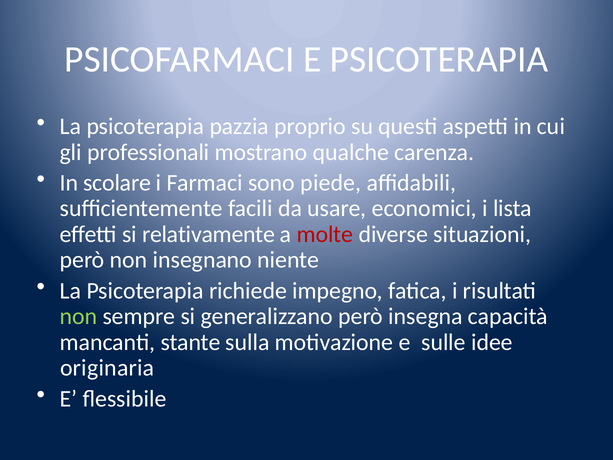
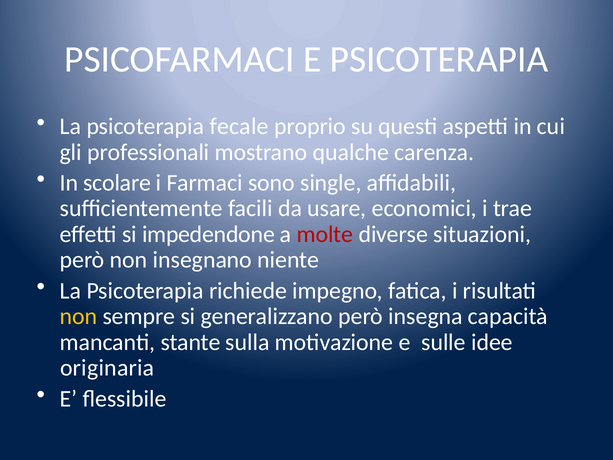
pazzia: pazzia -> fecale
piede: piede -> single
lista: lista -> trae
relativamente: relativamente -> impedendone
non at (79, 316) colour: light green -> yellow
